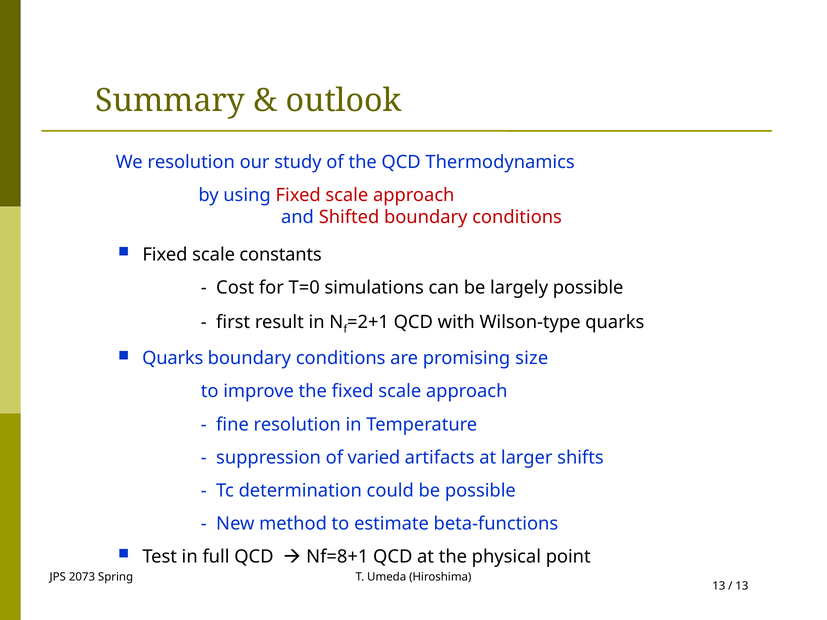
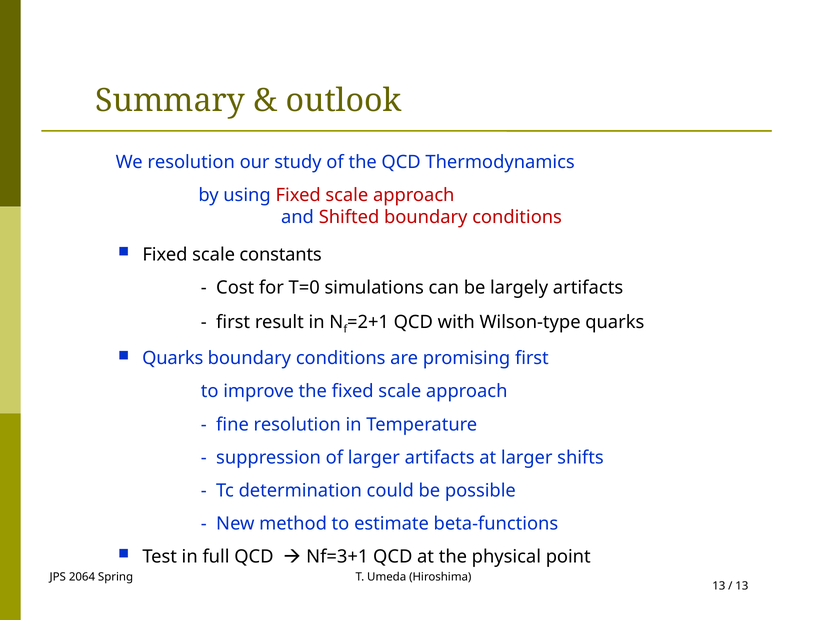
largely possible: possible -> artifacts
promising size: size -> first
of varied: varied -> larger
Nf=8+1: Nf=8+1 -> Nf=3+1
2073: 2073 -> 2064
